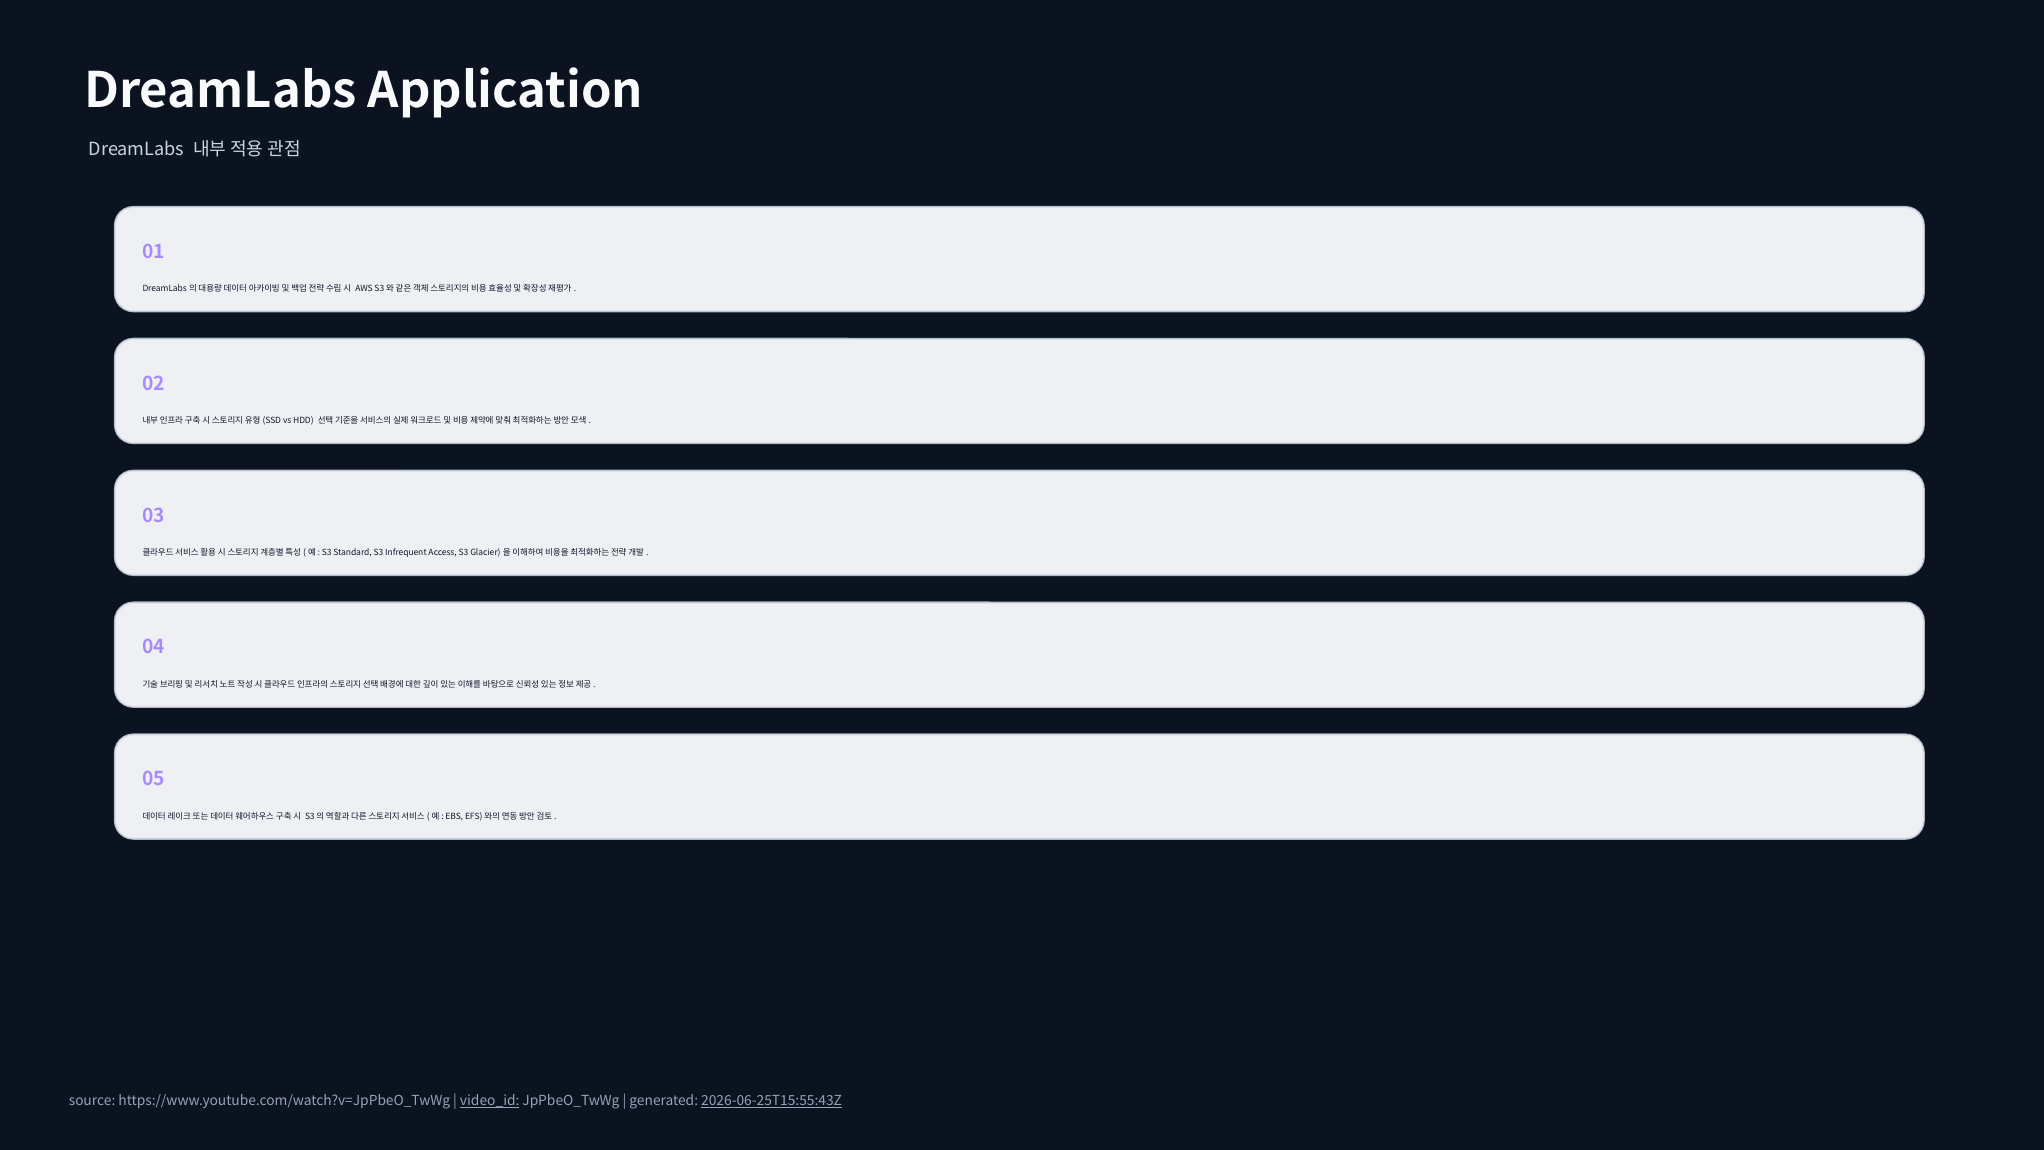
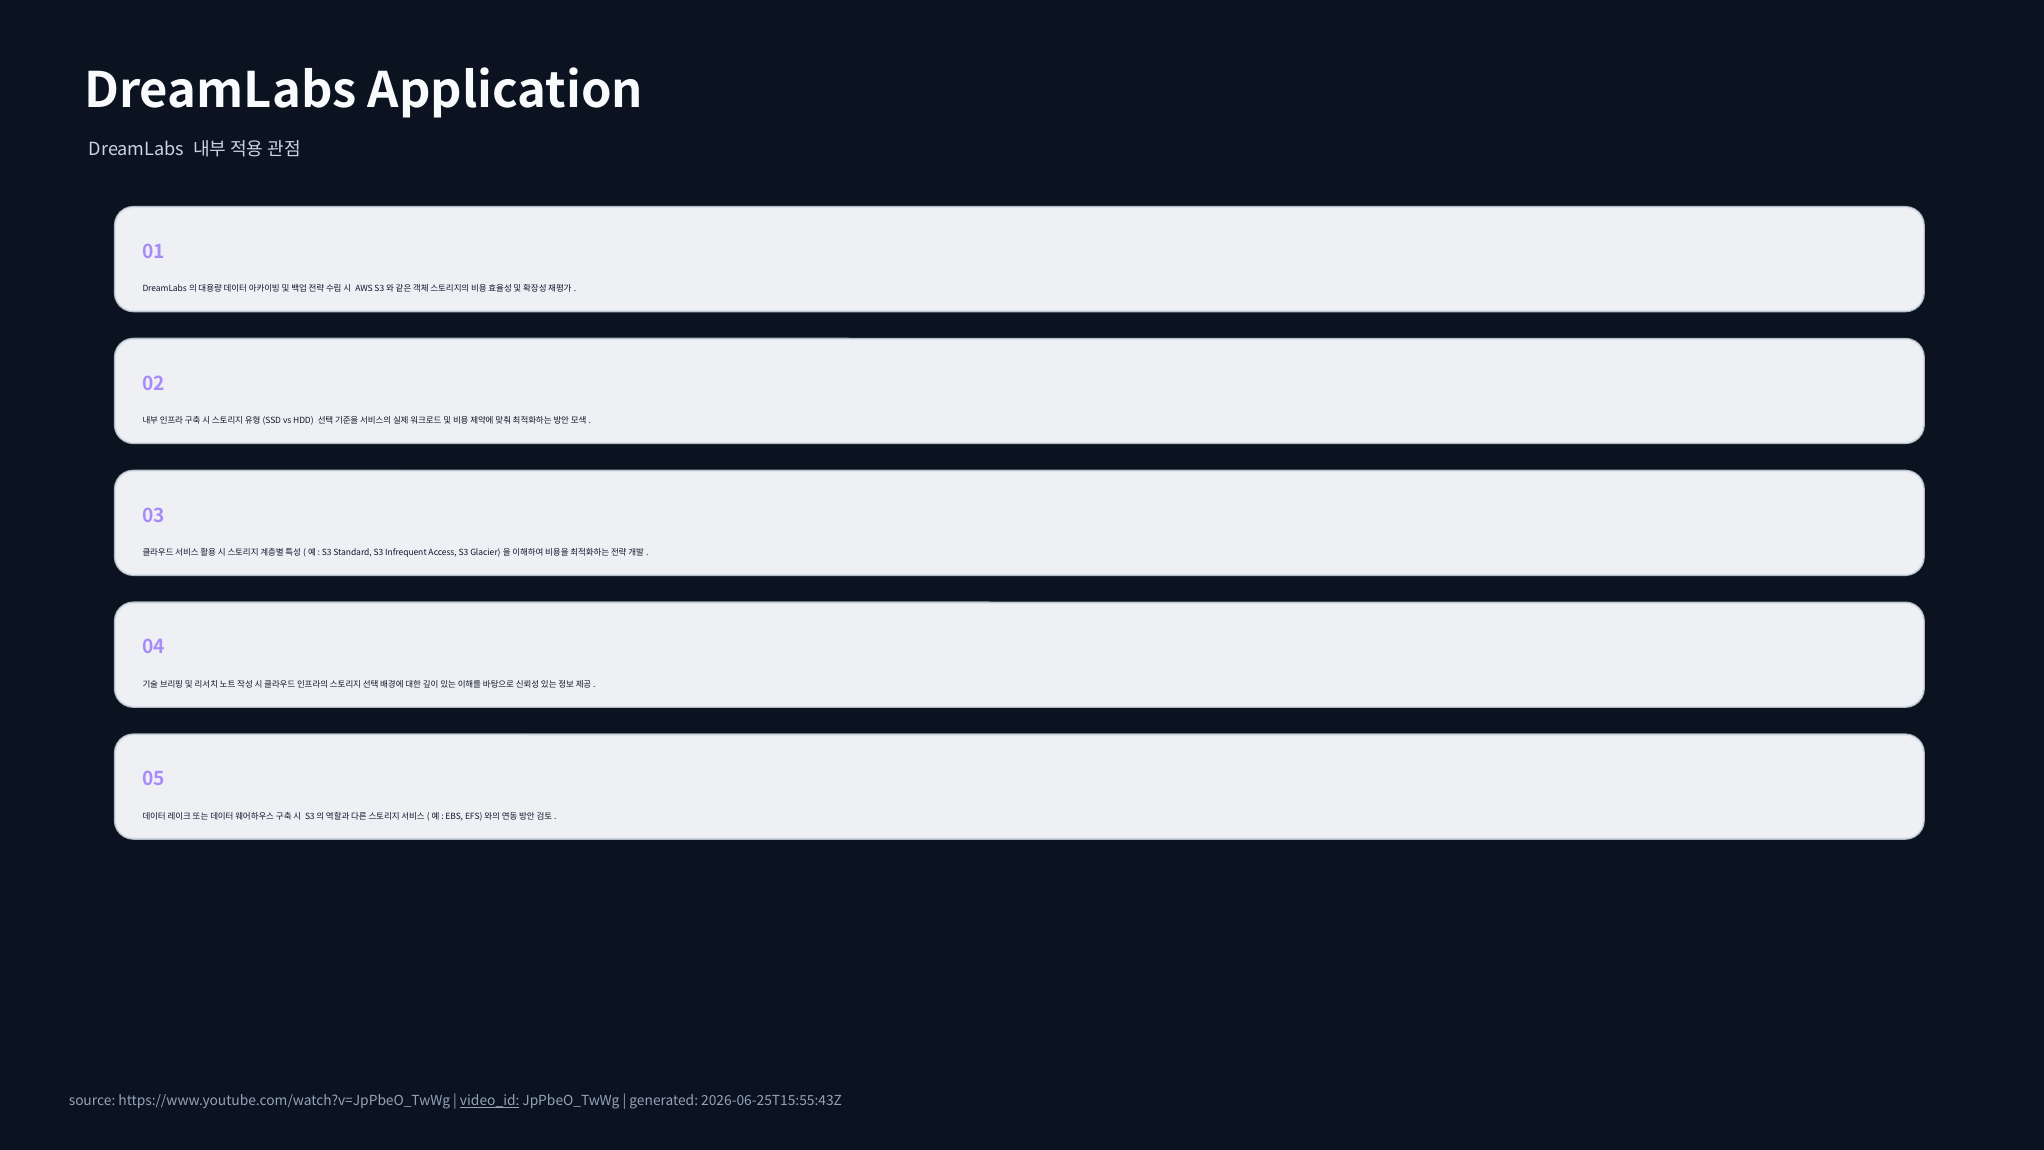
2026-06-25T15:55:43Z underline: present -> none
